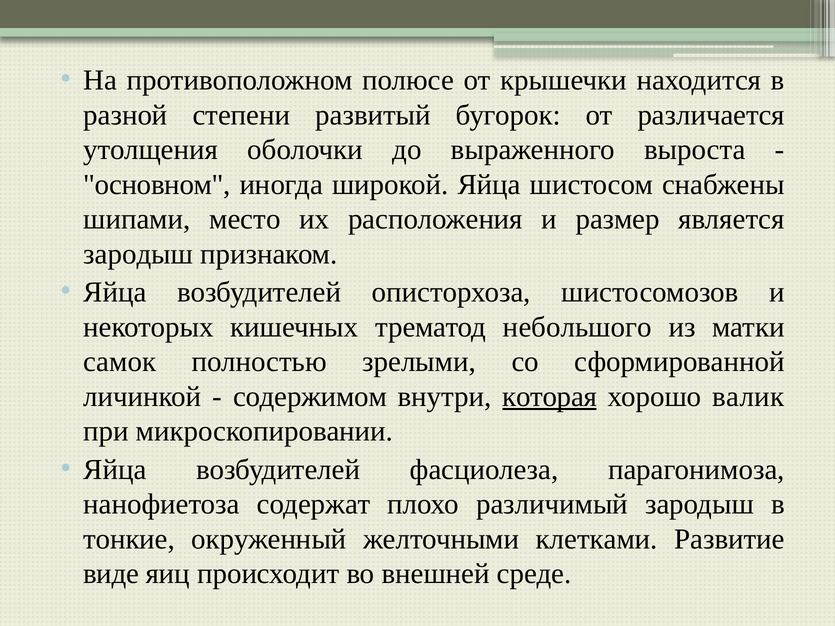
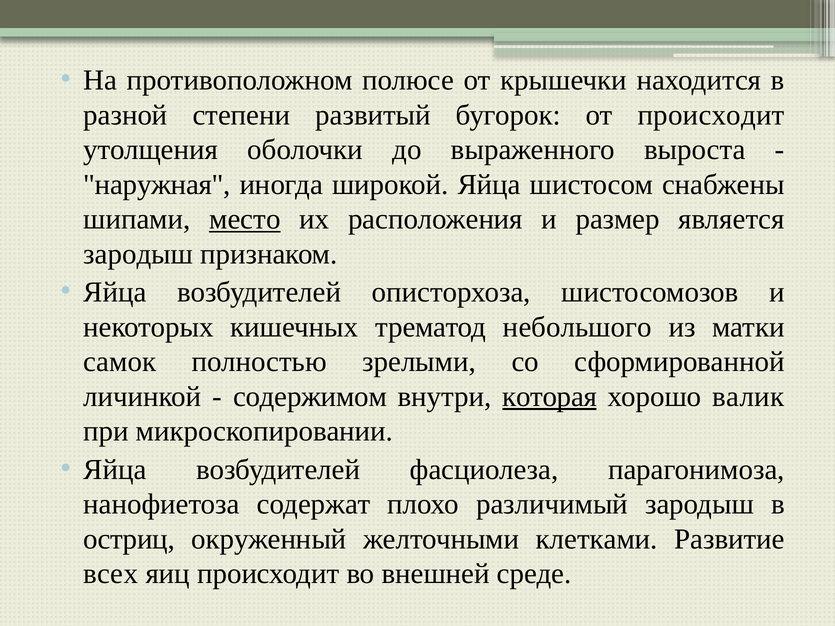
от различается: различается -> происходит
основном: основном -> наружная
место underline: none -> present
тонкие: тонкие -> остриц
виде: виде -> всех
